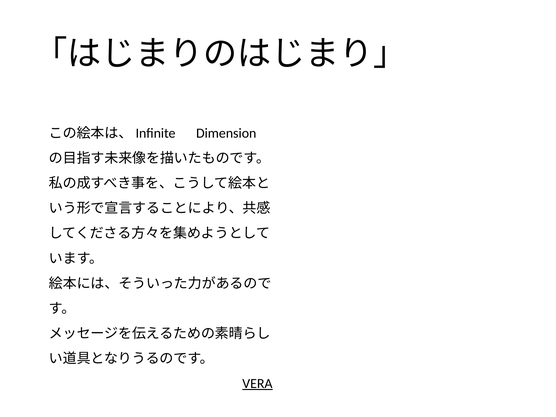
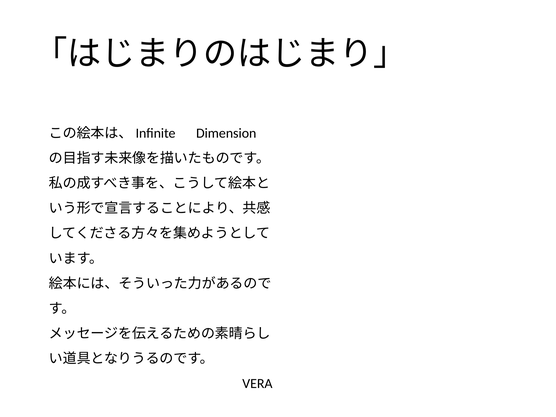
VERA underline: present -> none
